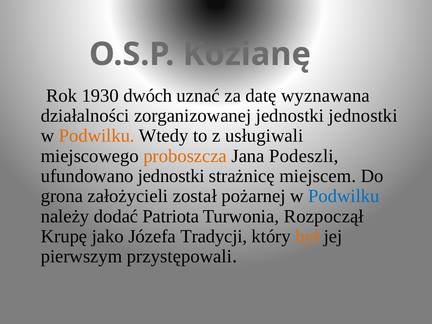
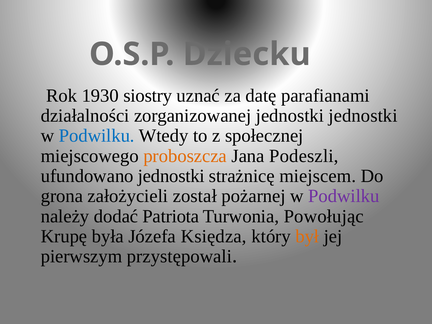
Kozianę: Kozianę -> Dziecku
dwóch: dwóch -> siostry
wyznawana: wyznawana -> parafianami
Podwilku at (97, 136) colour: orange -> blue
usługiwali: usługiwali -> społecznej
Podwilku at (344, 196) colour: blue -> purple
Rozpoczął: Rozpoczął -> Powołując
jako: jako -> była
Tradycji: Tradycji -> Księdza
